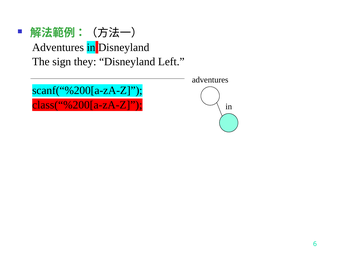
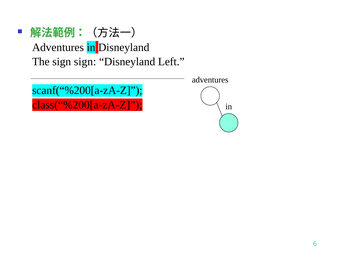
sign they: they -> sign
